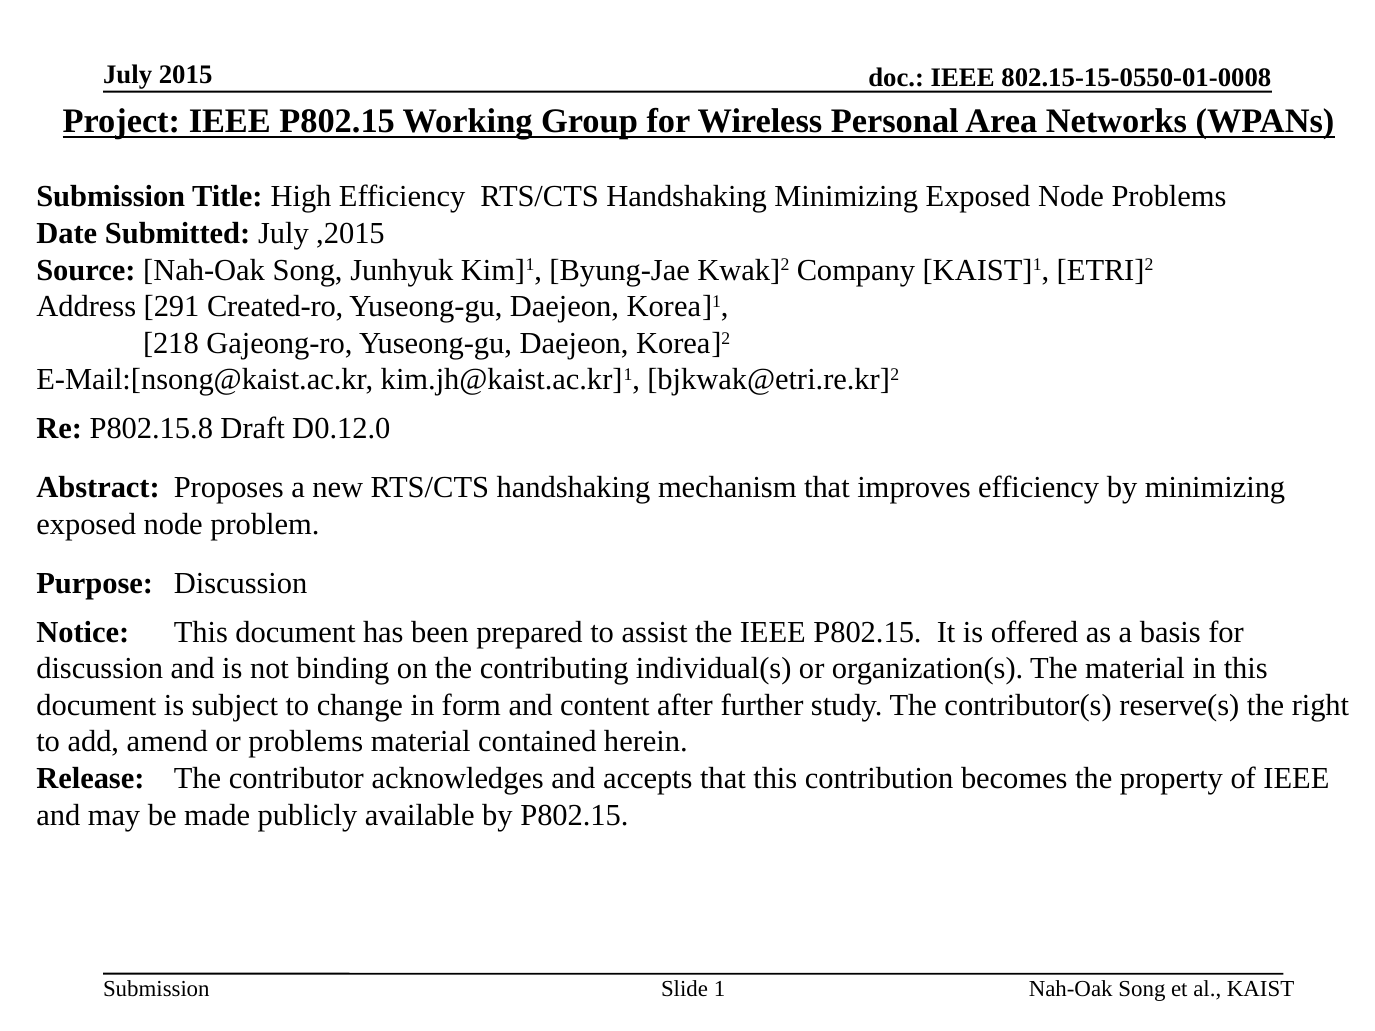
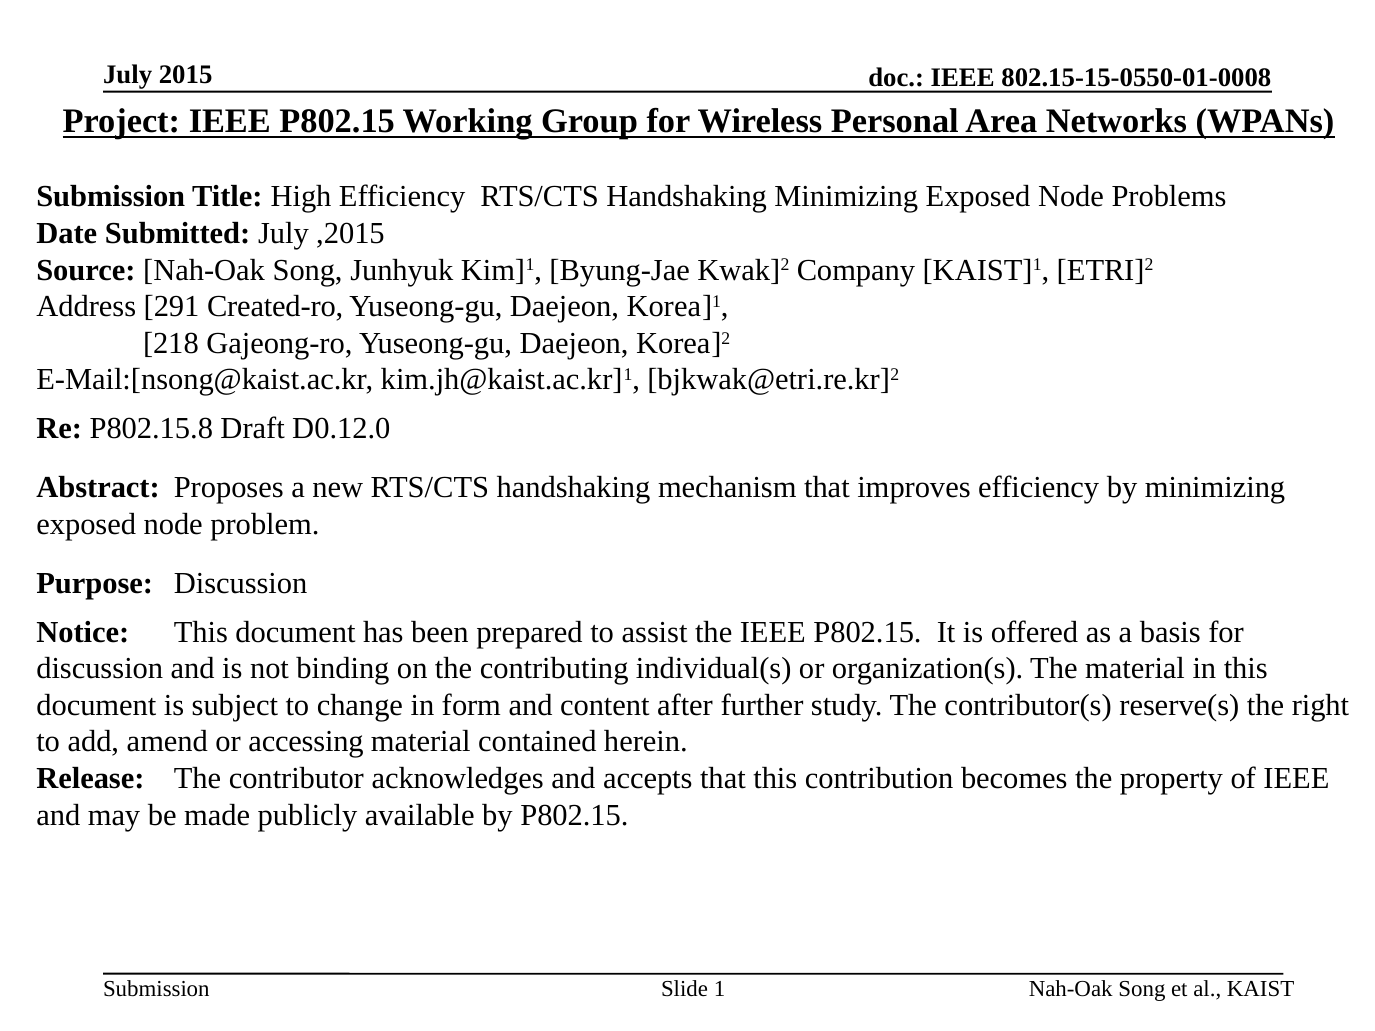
or problems: problems -> accessing
